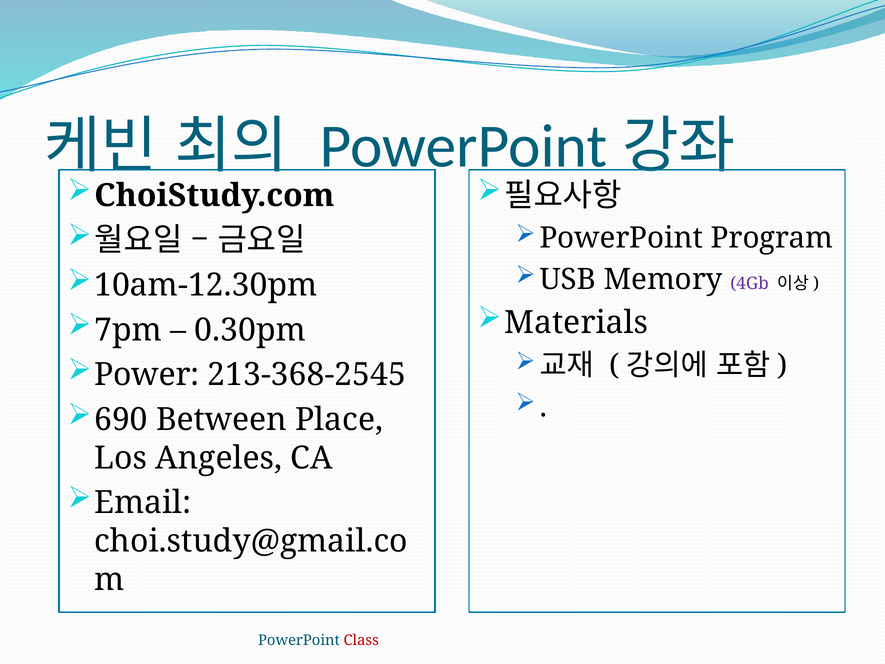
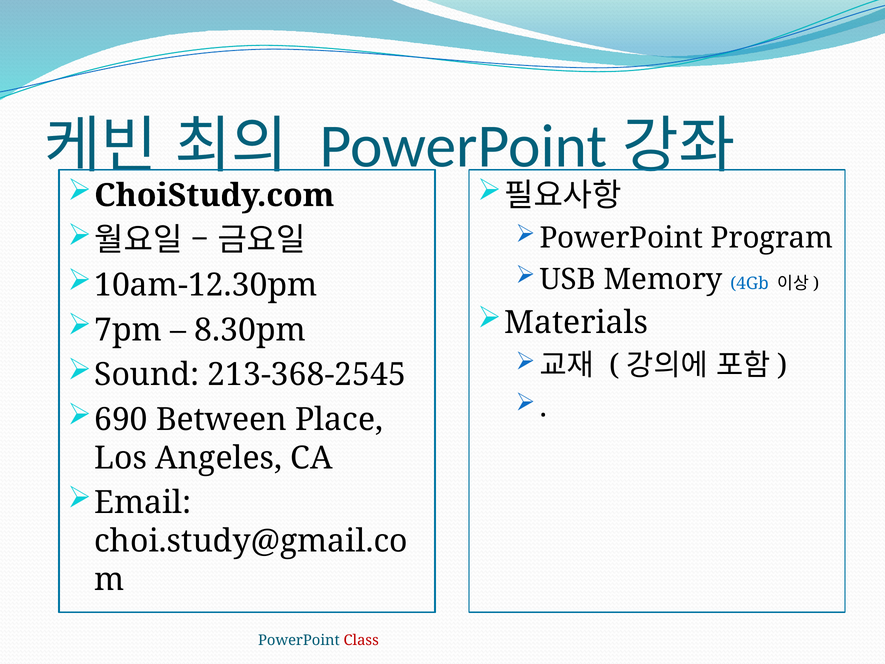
4Gb colour: purple -> blue
0.30pm: 0.30pm -> 8.30pm
Power: Power -> Sound
